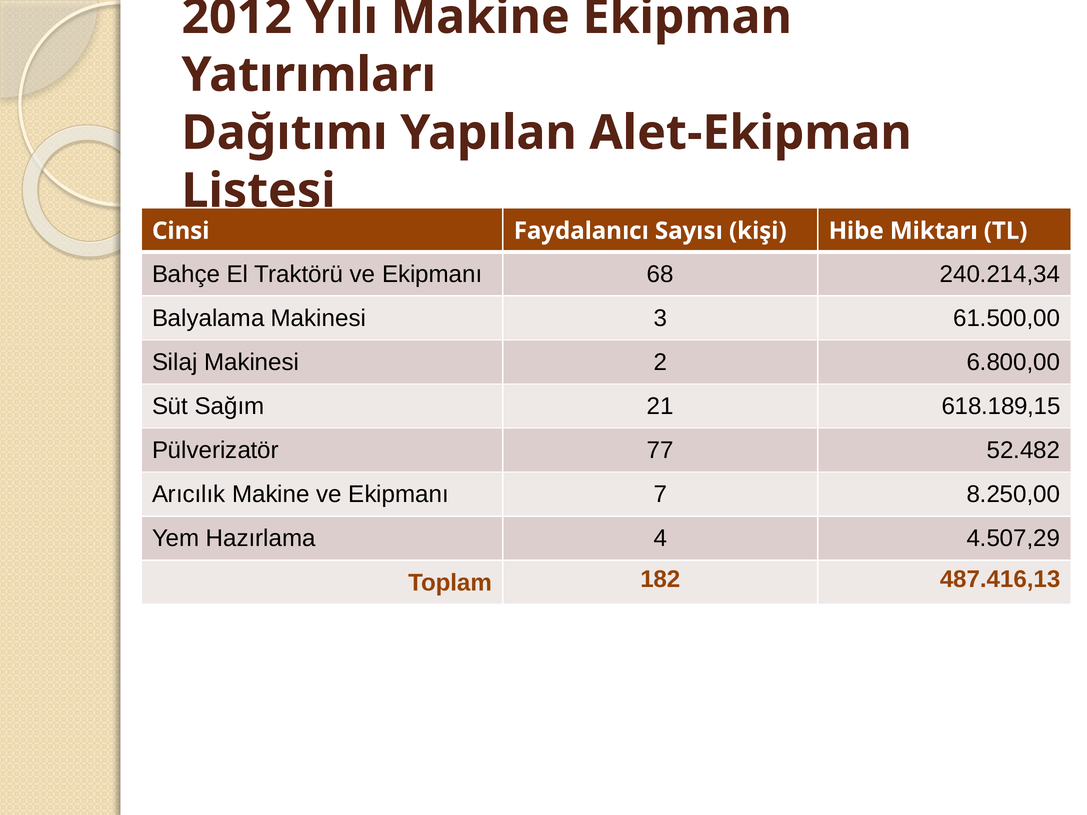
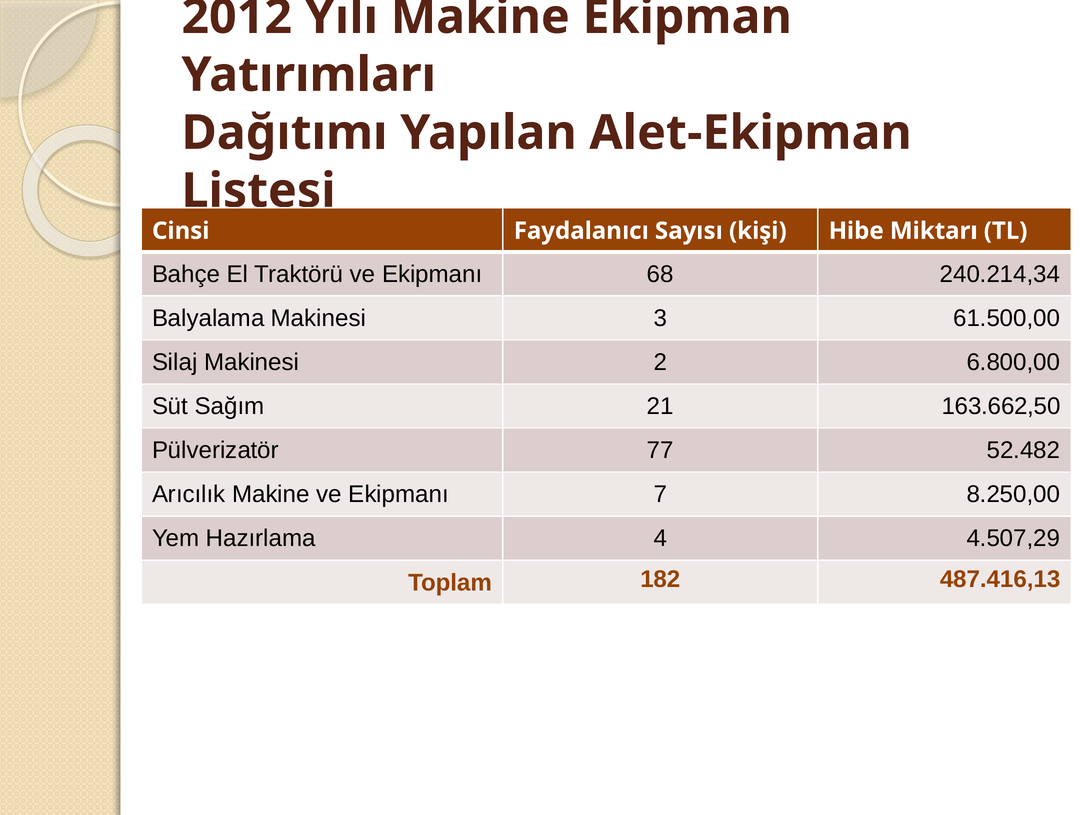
618.189,15: 618.189,15 -> 163.662,50
